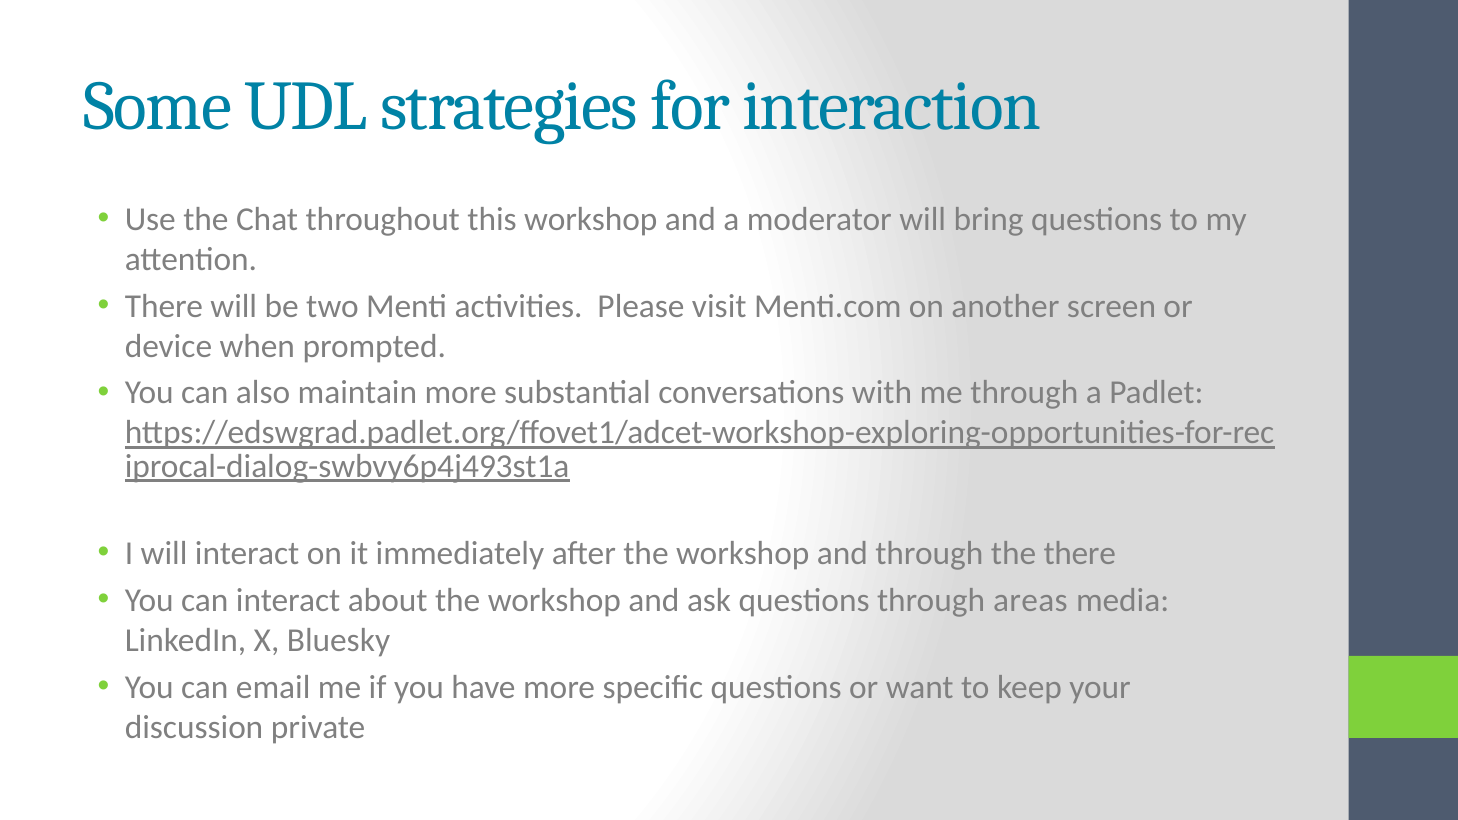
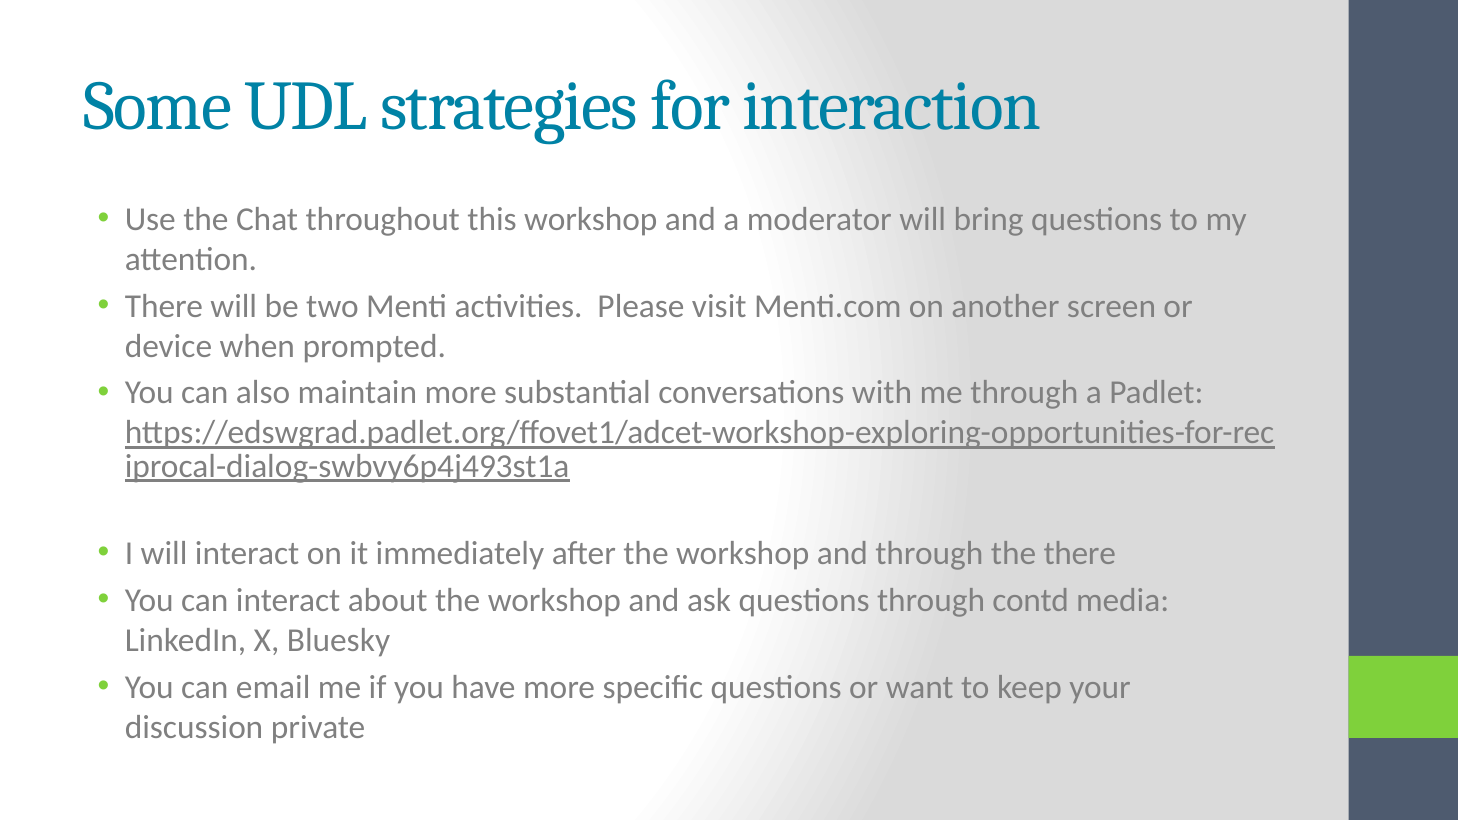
areas: areas -> contd
